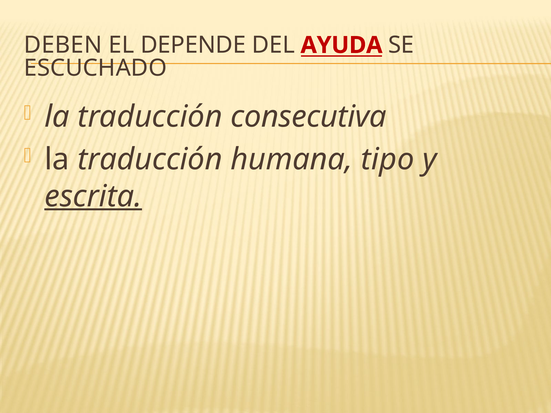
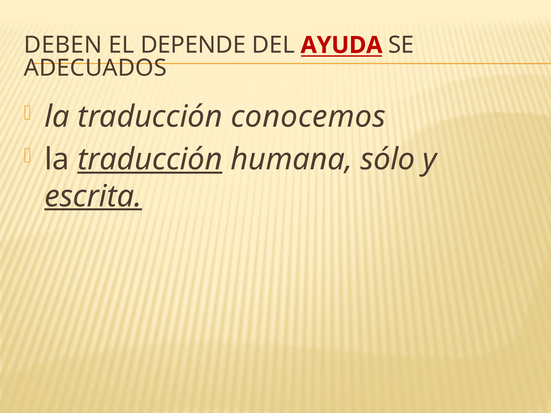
ESCUCHADO: ESCUCHADO -> ADECUADOS
consecutiva: consecutiva -> conocemos
traducción at (150, 160) underline: none -> present
tipo: tipo -> sólo
